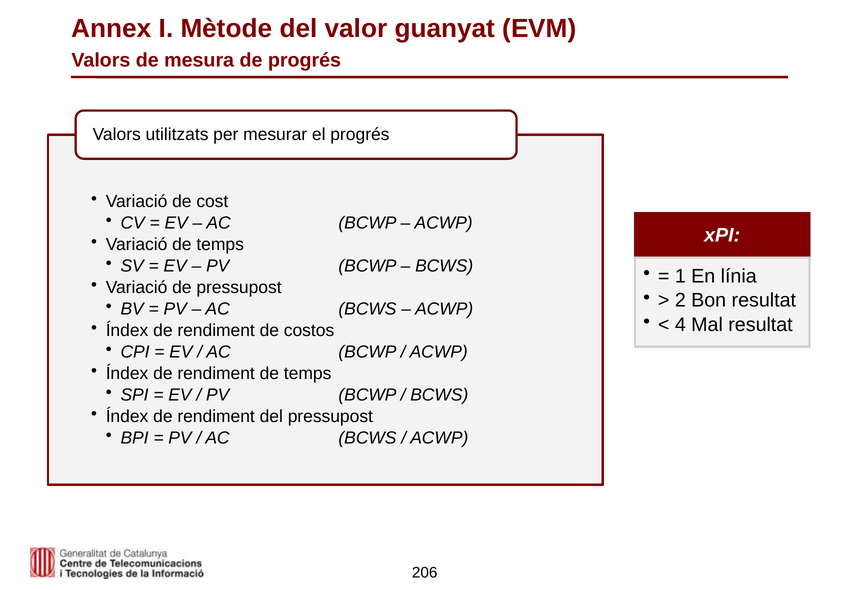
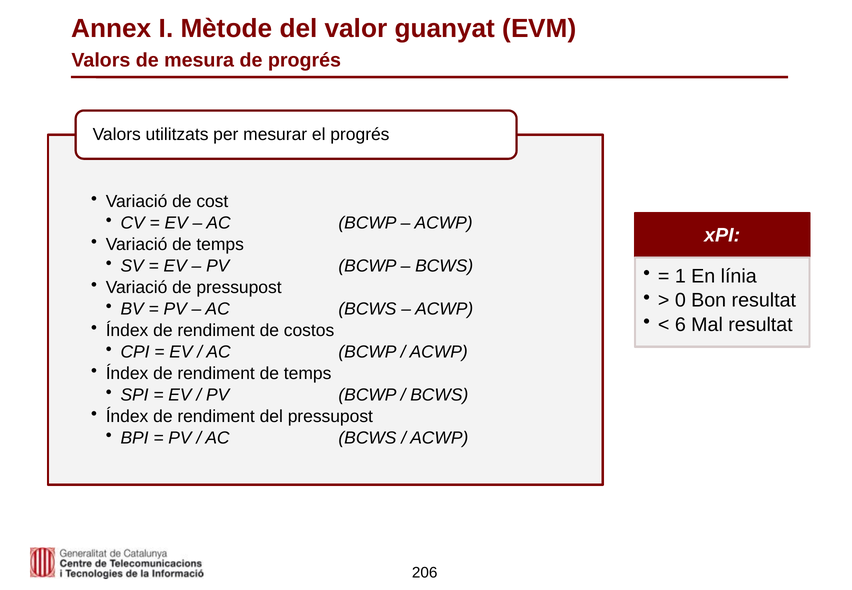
2: 2 -> 0
4: 4 -> 6
